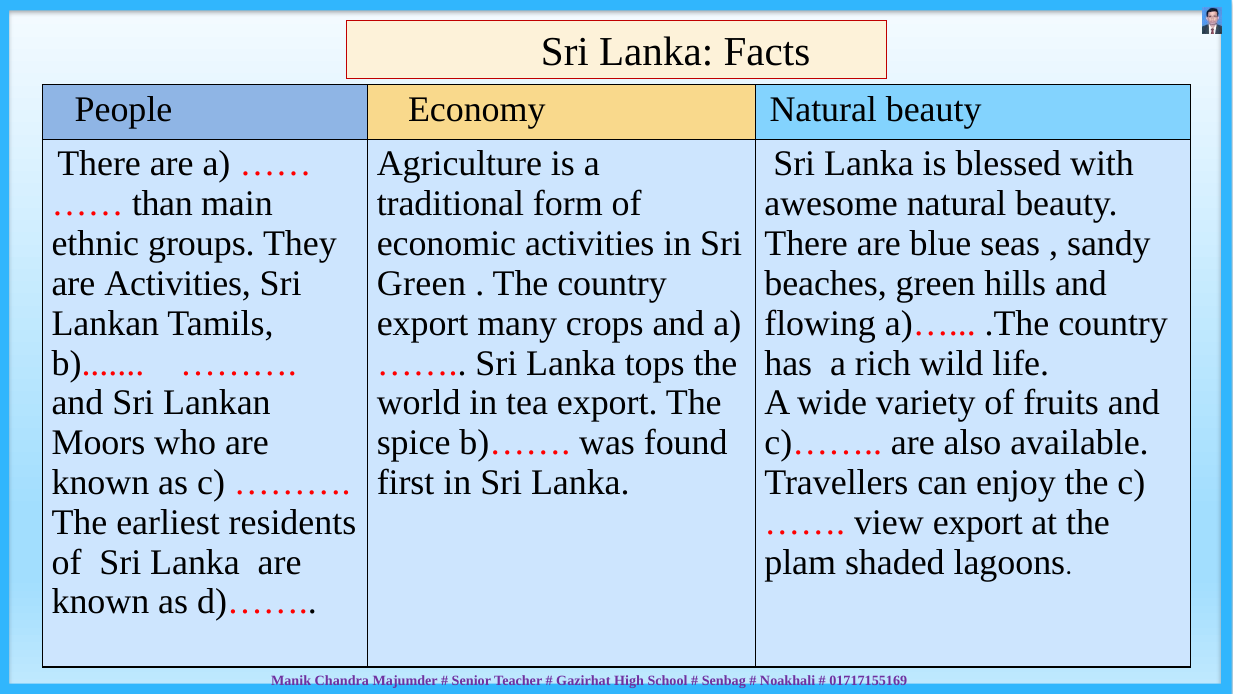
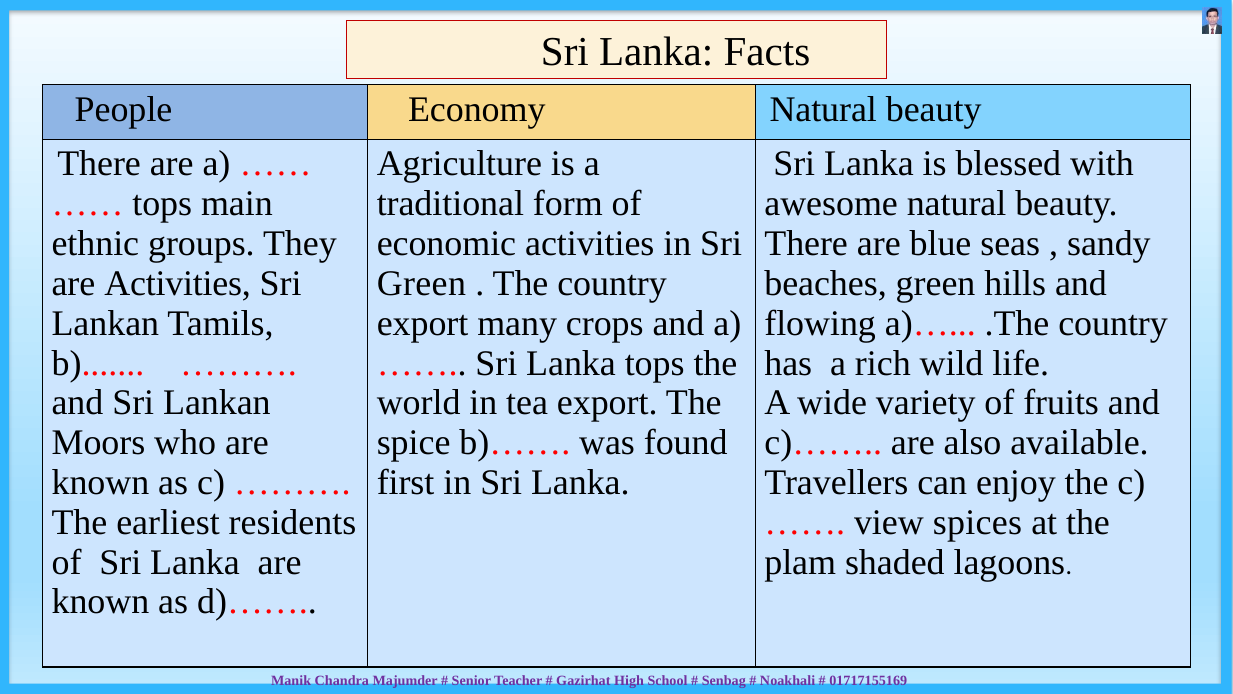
than at (162, 204): than -> tops
view export: export -> spices
